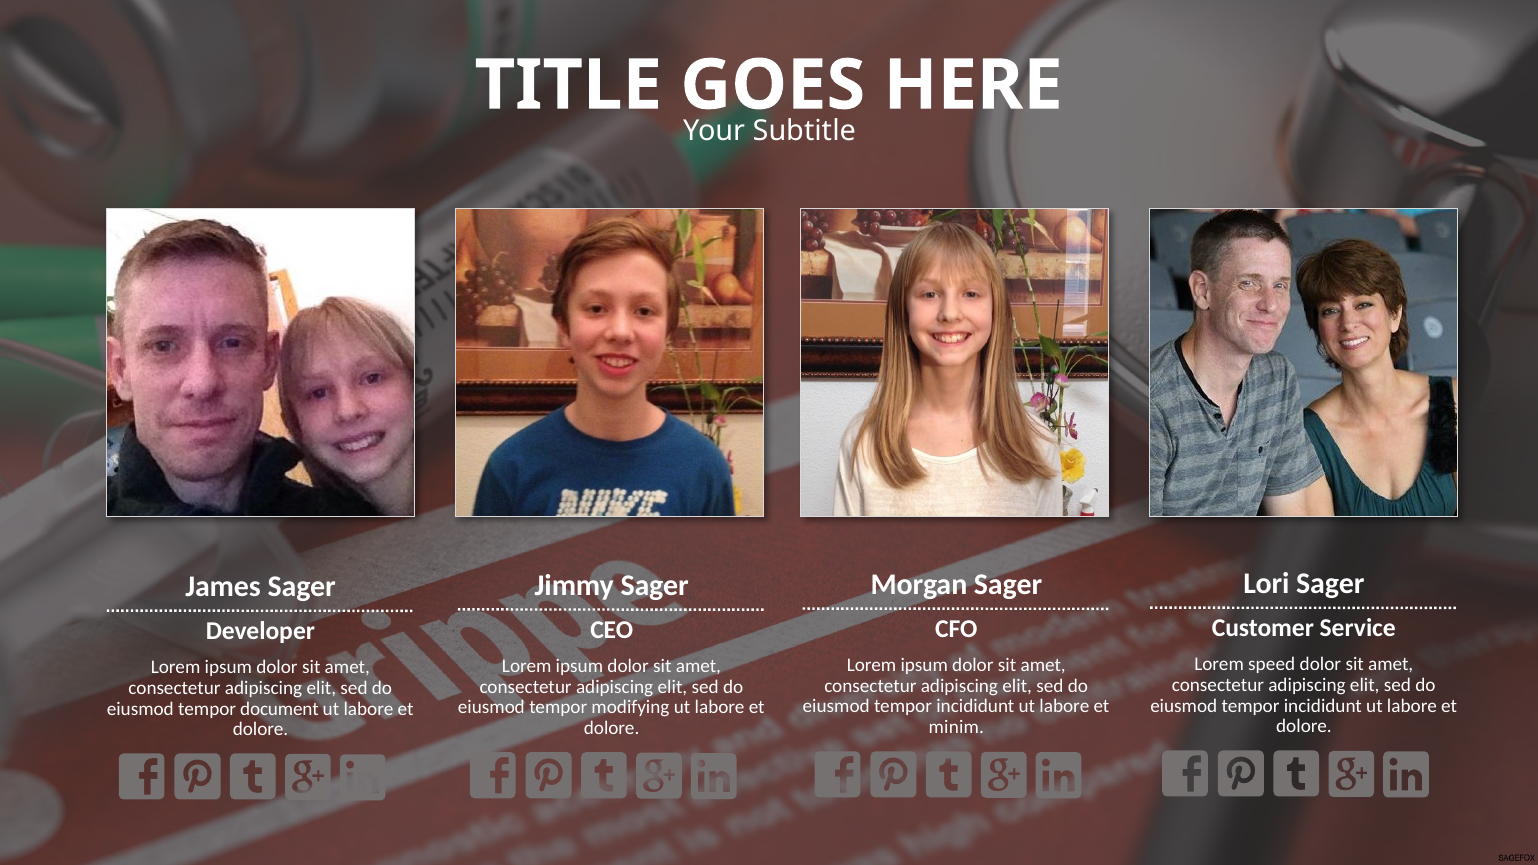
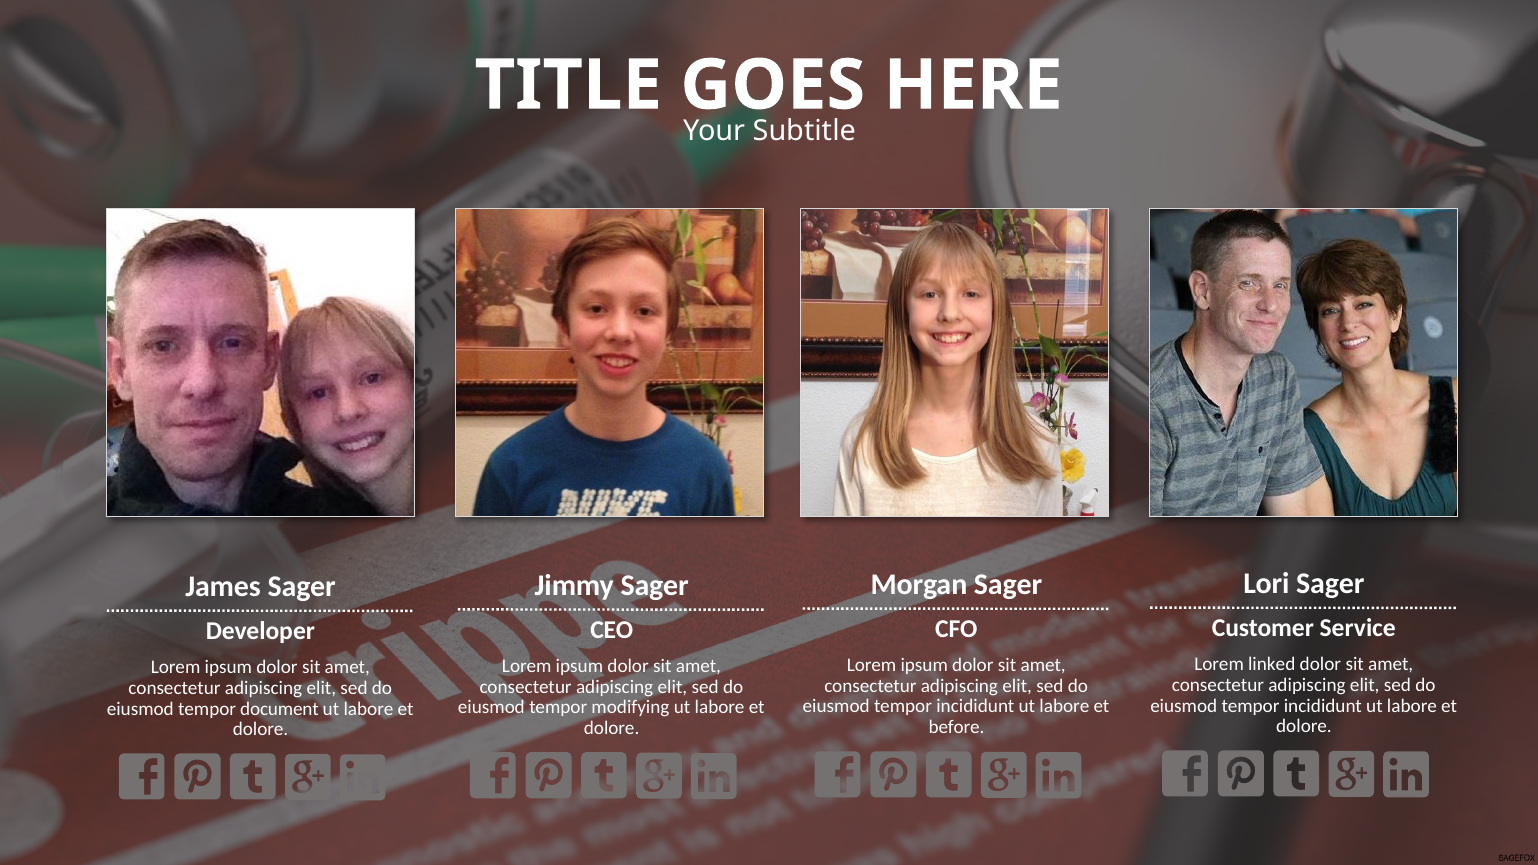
speed: speed -> linked
minim: minim -> before
